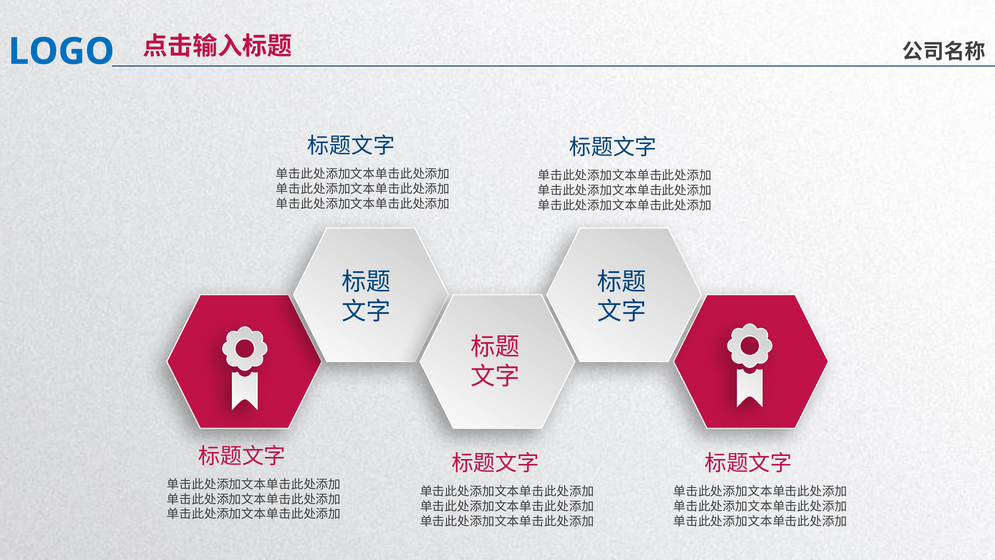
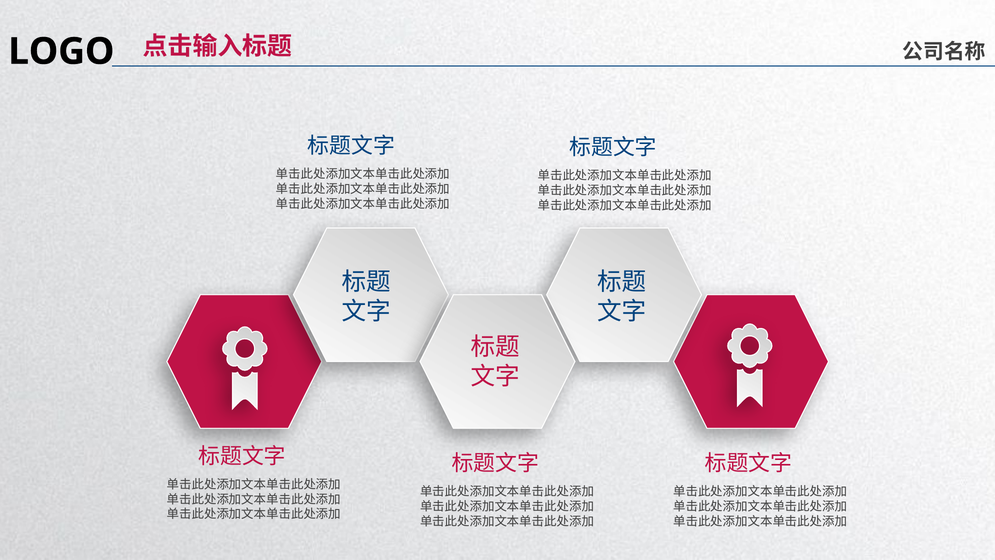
LOGO colour: blue -> black
